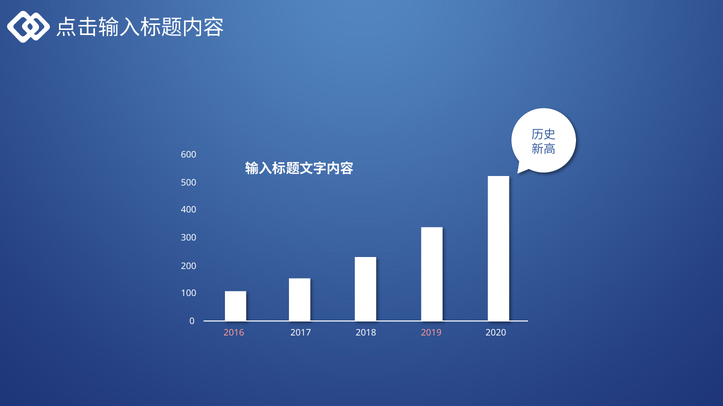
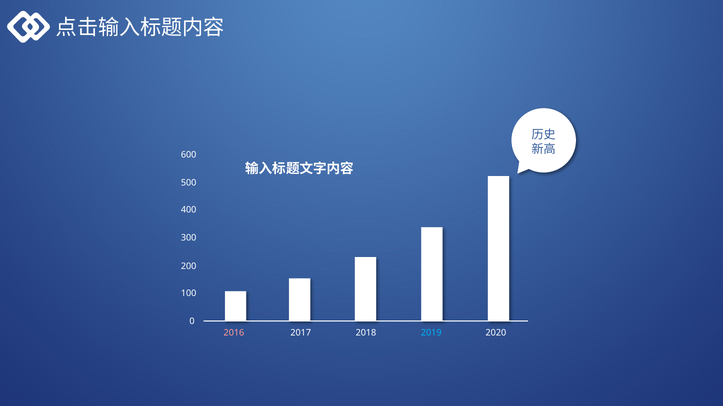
2019 colour: pink -> light blue
